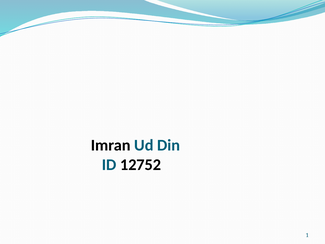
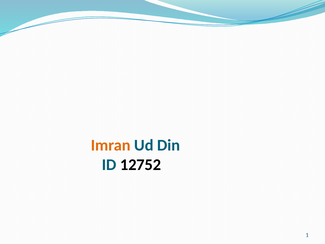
Imran colour: black -> orange
